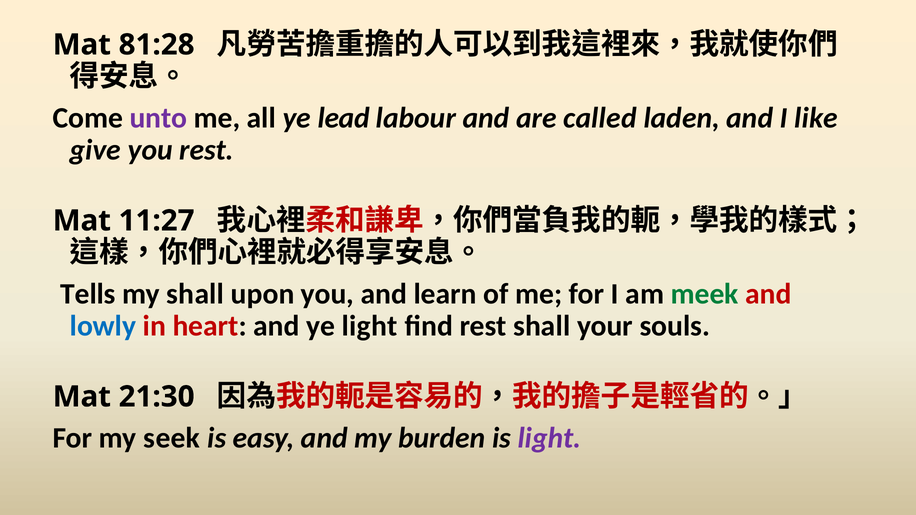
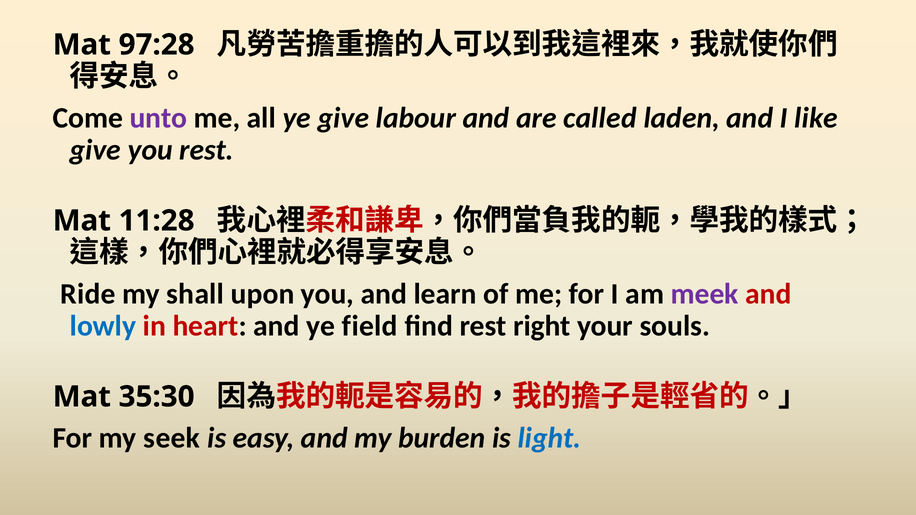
81:28: 81:28 -> 97:28
ye lead: lead -> give
11:27: 11:27 -> 11:28
Tells: Tells -> Ride
meek colour: green -> purple
ye light: light -> field
rest shall: shall -> right
21:30: 21:30 -> 35:30
light at (549, 438) colour: purple -> blue
